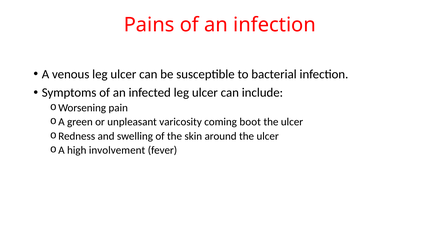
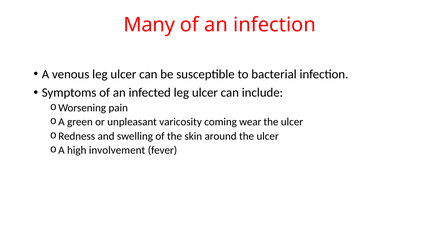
Pains: Pains -> Many
boot: boot -> wear
